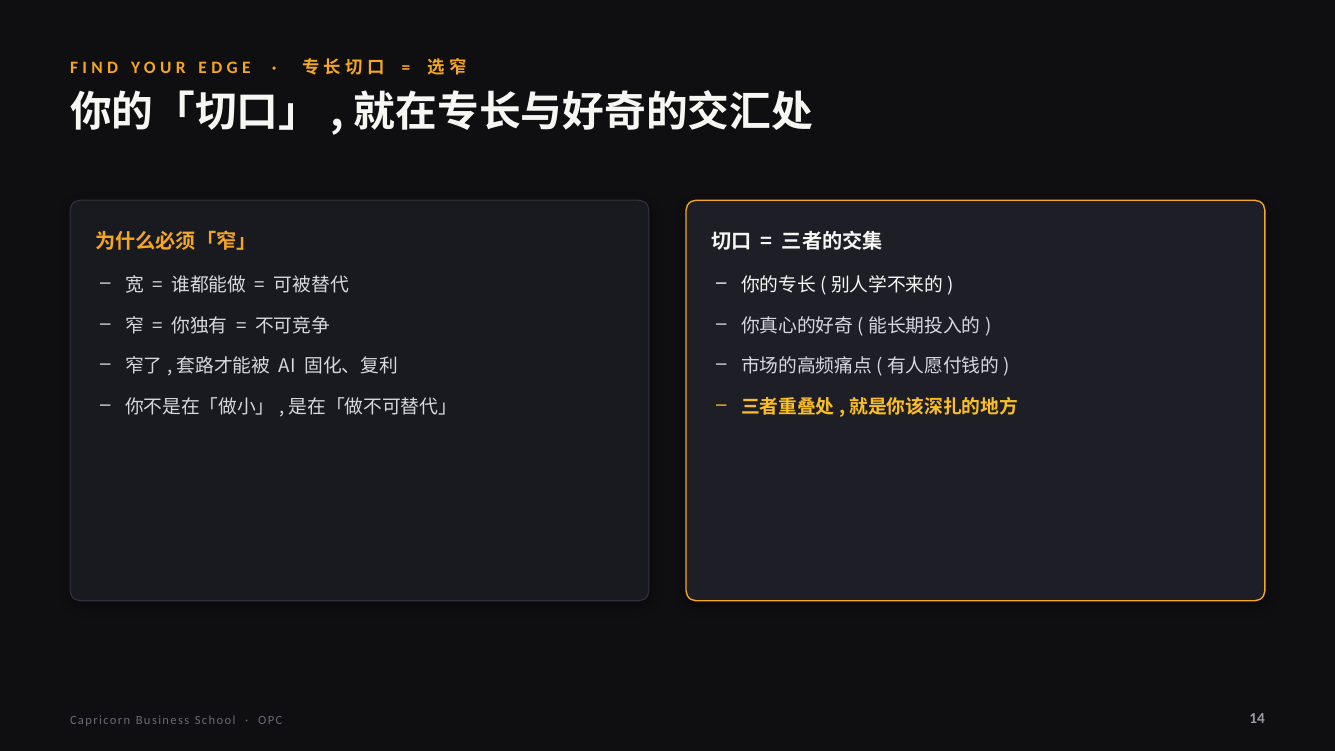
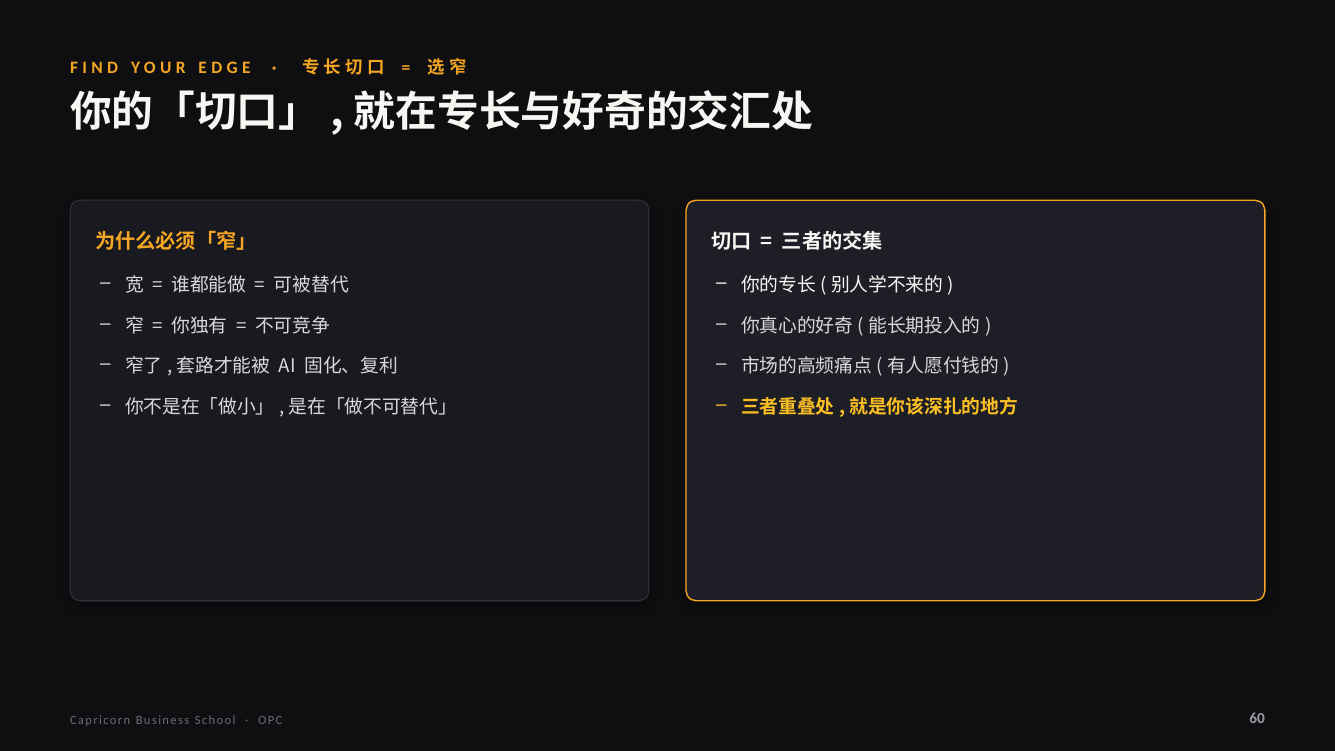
14: 14 -> 60
